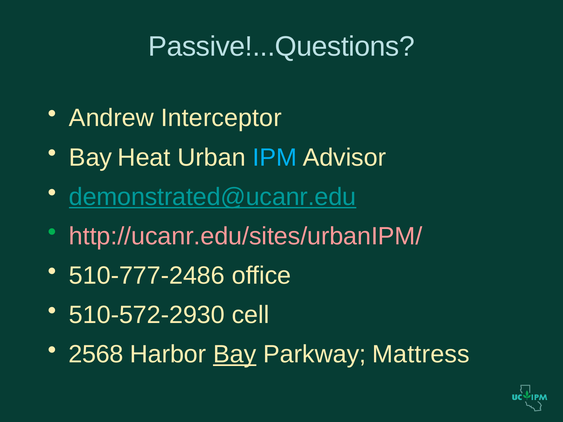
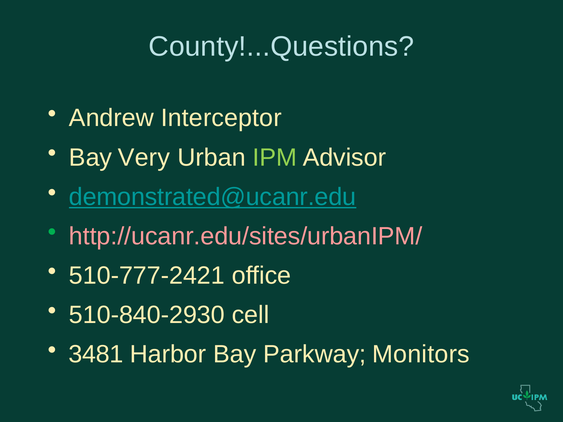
Passive!...Questions: Passive!...Questions -> County!...Questions
Heat: Heat -> Very
IPM colour: light blue -> light green
510-777-2486: 510-777-2486 -> 510-777-2421
510-572-2930: 510-572-2930 -> 510-840-2930
2568: 2568 -> 3481
Bay at (235, 355) underline: present -> none
Mattress: Mattress -> Monitors
